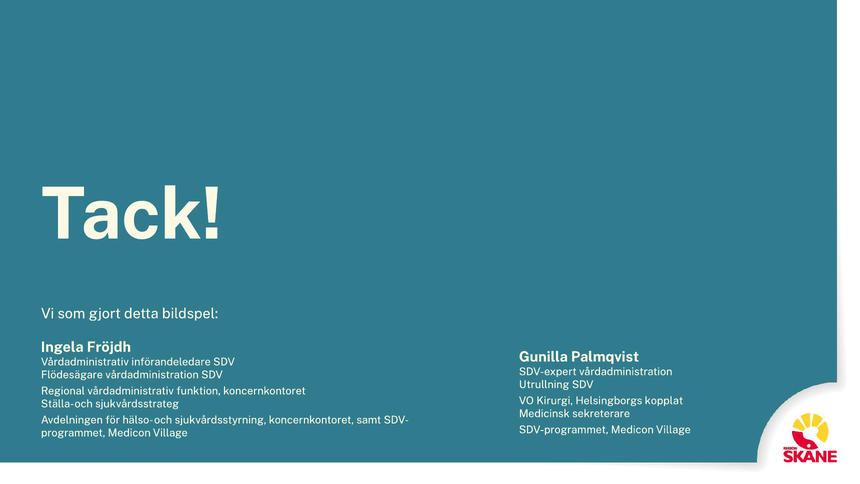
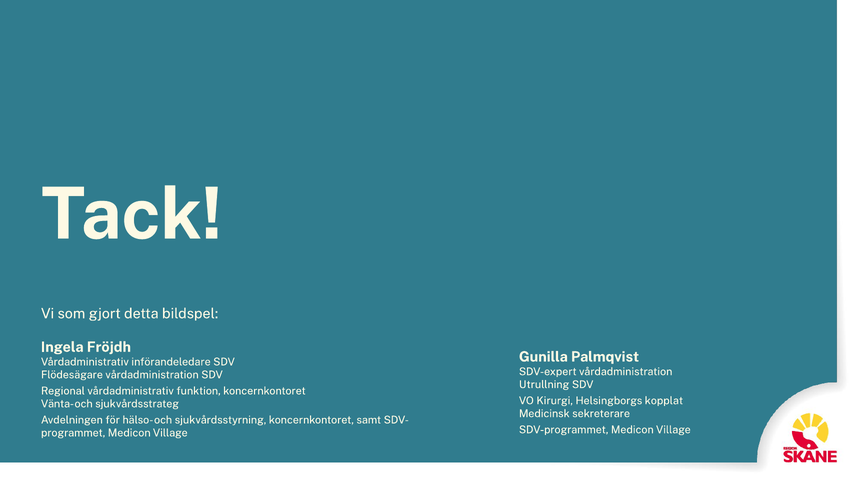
Ställa-: Ställa- -> Vänta-
